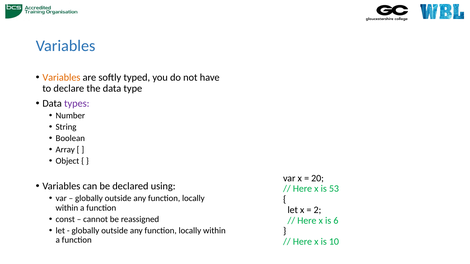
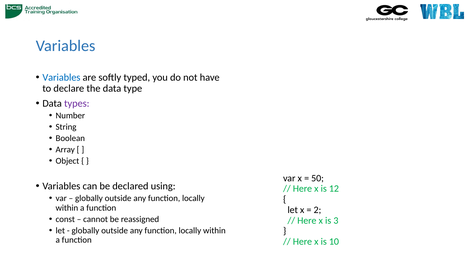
Variables at (61, 78) colour: orange -> blue
20: 20 -> 50
53: 53 -> 12
6: 6 -> 3
